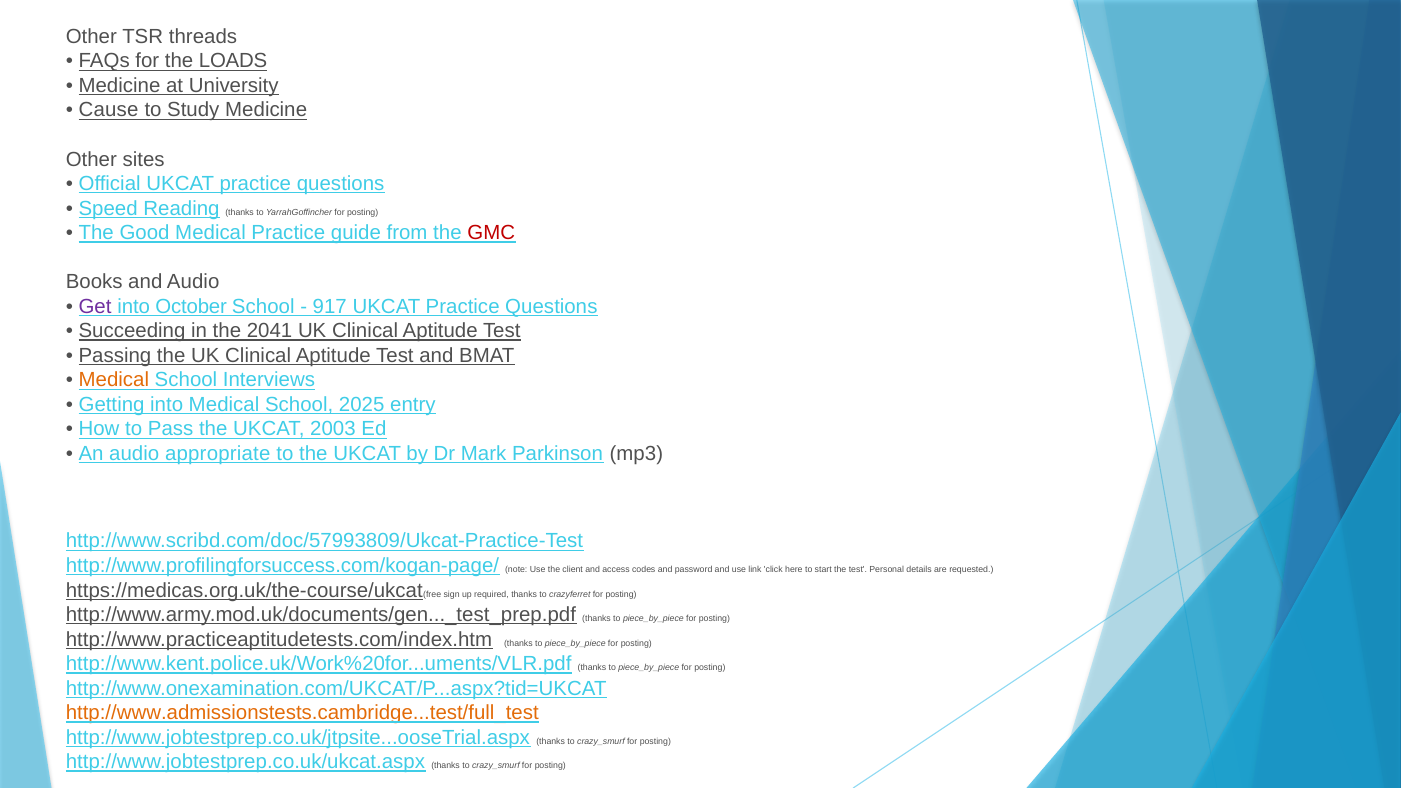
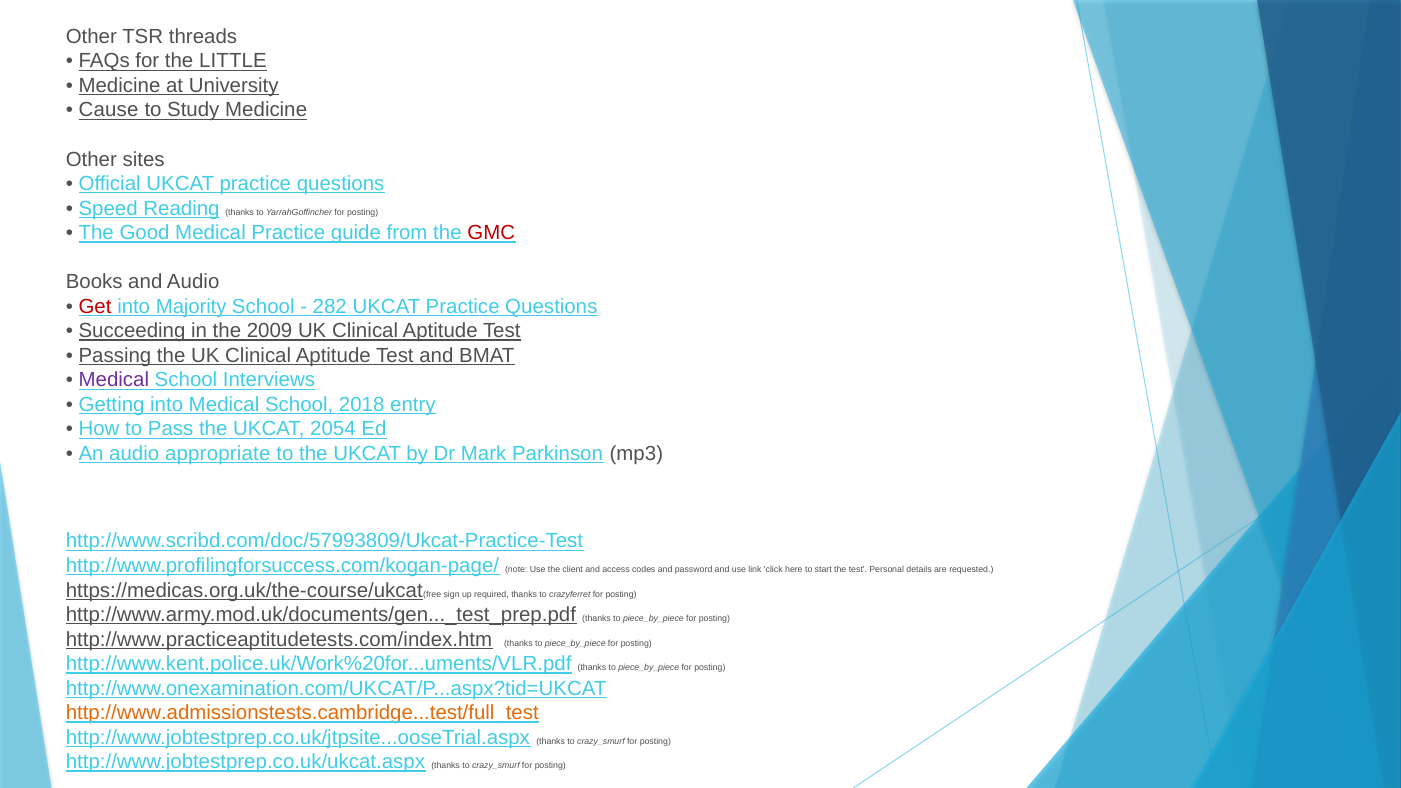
LOADS: LOADS -> LITTLE
Get colour: purple -> red
October: October -> Majority
917: 917 -> 282
2041: 2041 -> 2009
Medical at (114, 380) colour: orange -> purple
2025: 2025 -> 2018
2003: 2003 -> 2054
